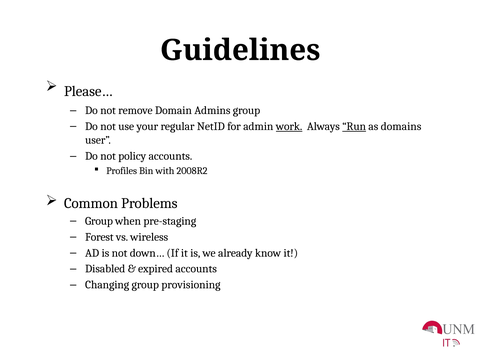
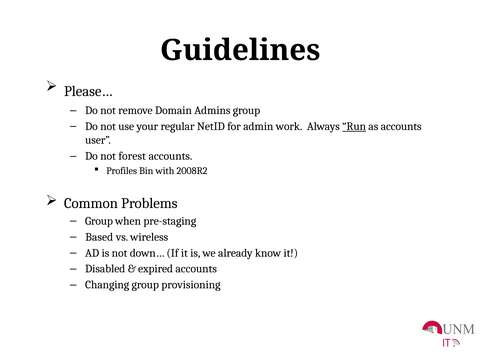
work underline: present -> none
as domains: domains -> accounts
policy: policy -> forest
Forest: Forest -> Based
